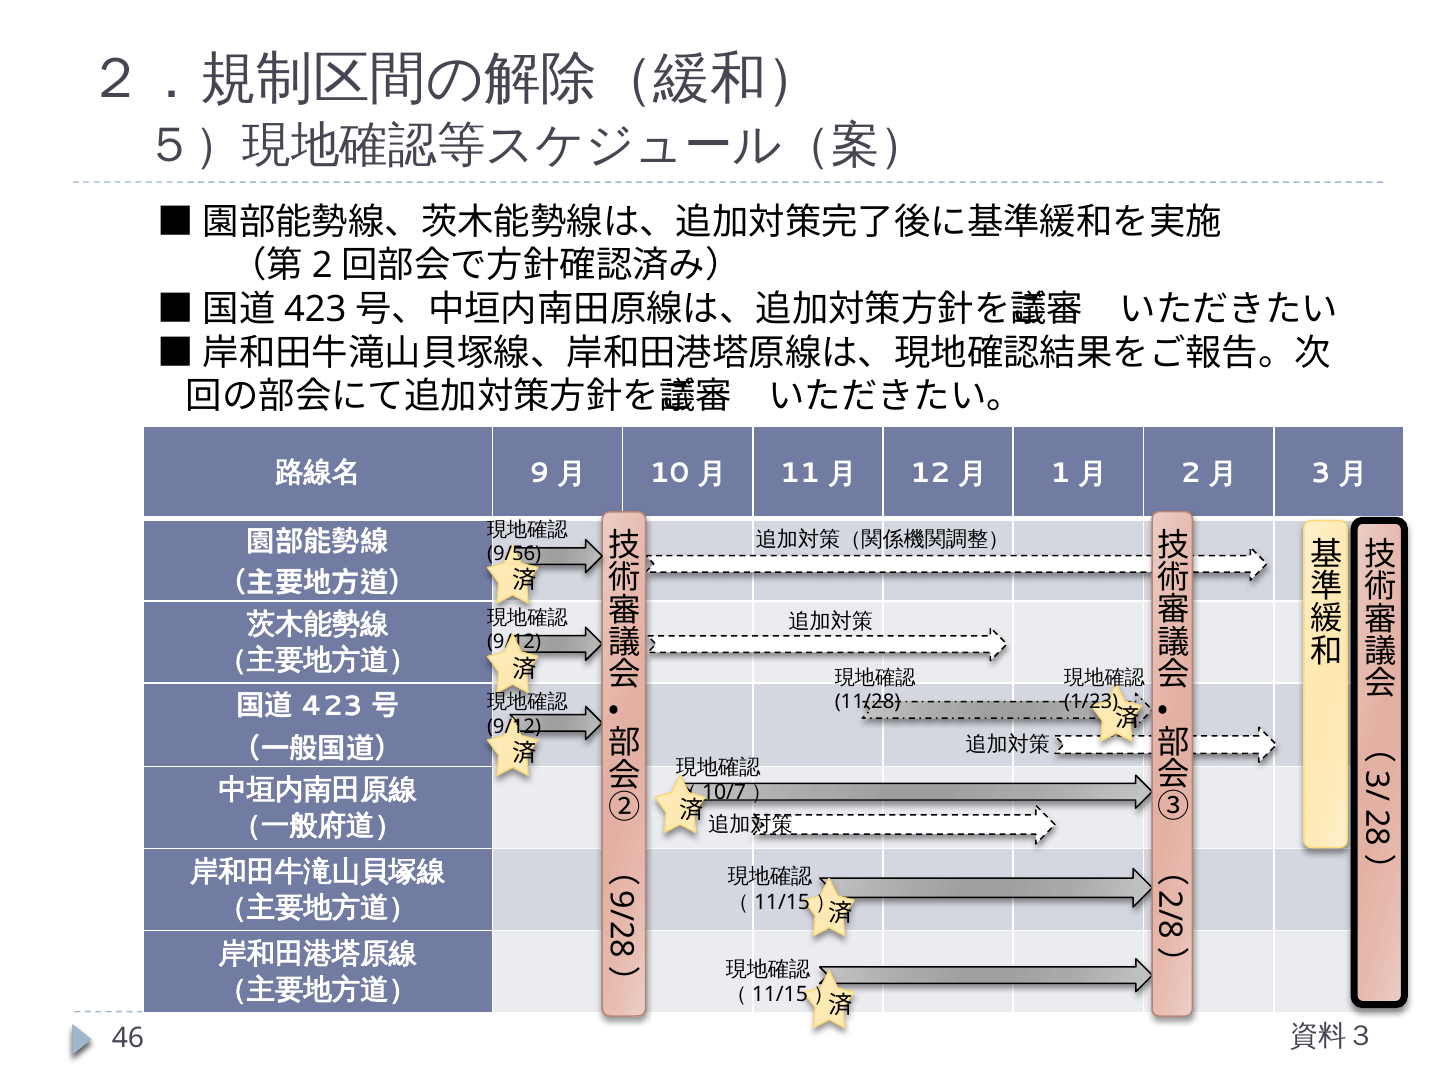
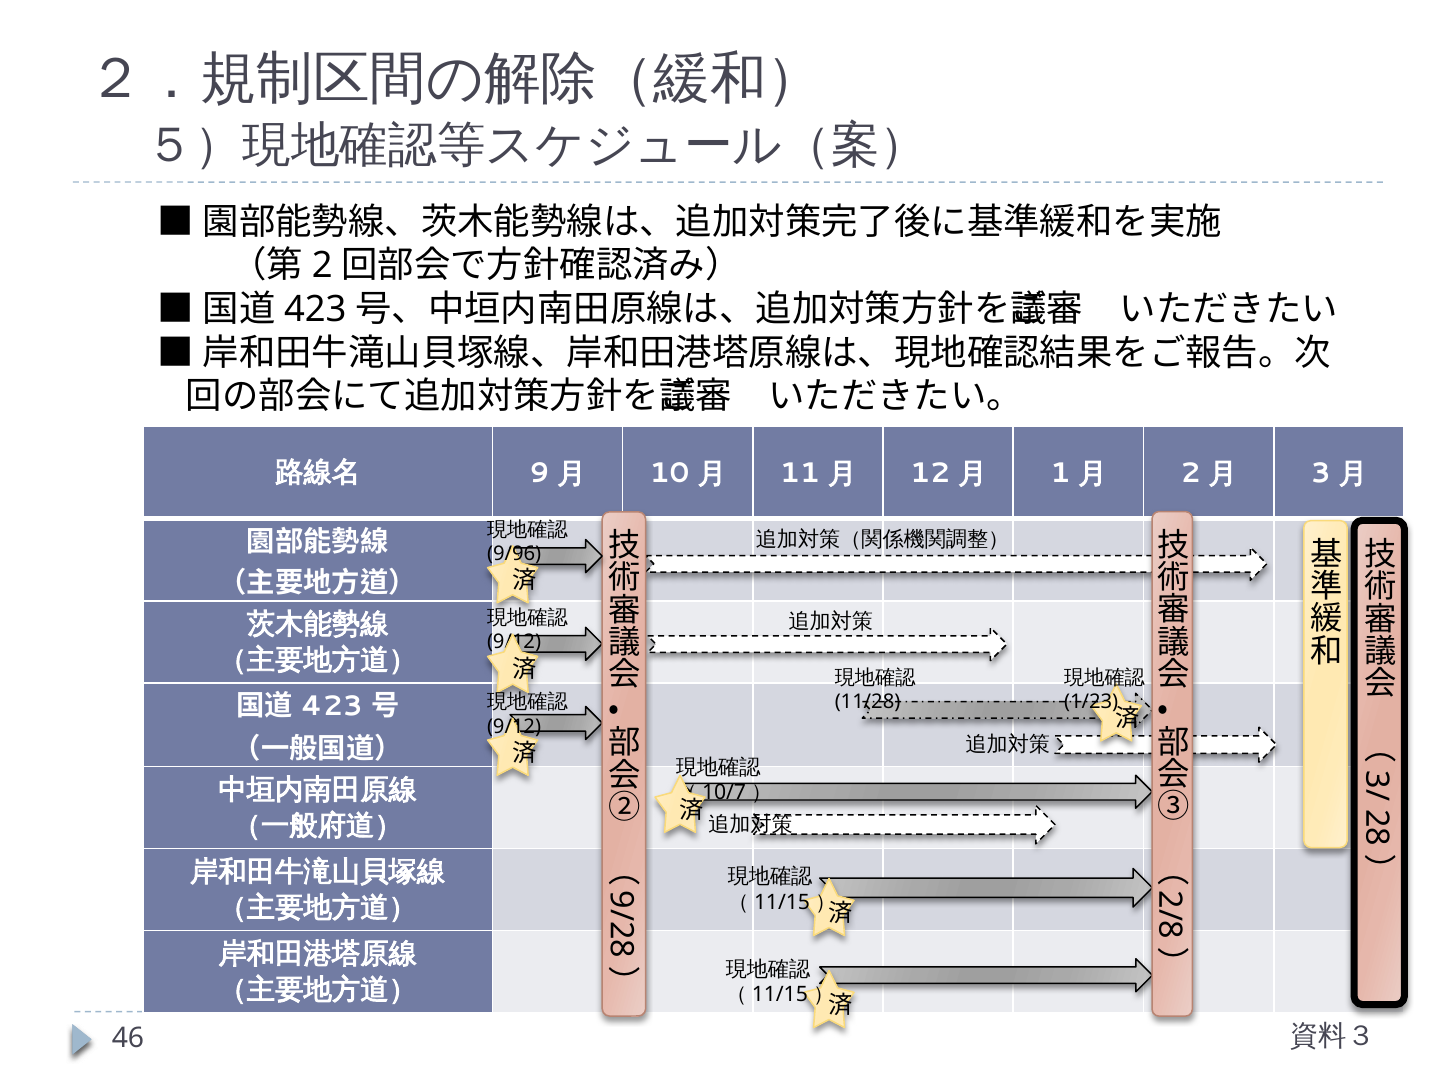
9/56: 9/56 -> 9/96
